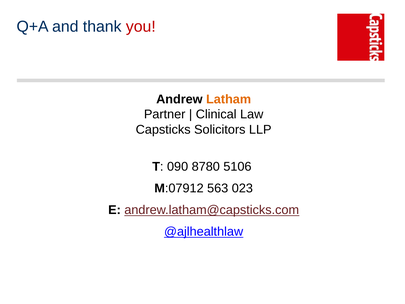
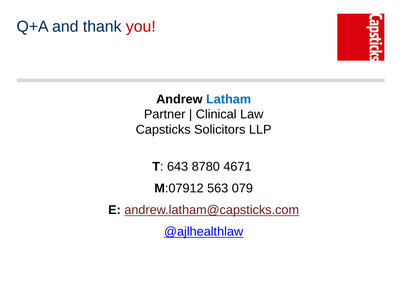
Latham colour: orange -> blue
090: 090 -> 643
5106: 5106 -> 4671
023: 023 -> 079
